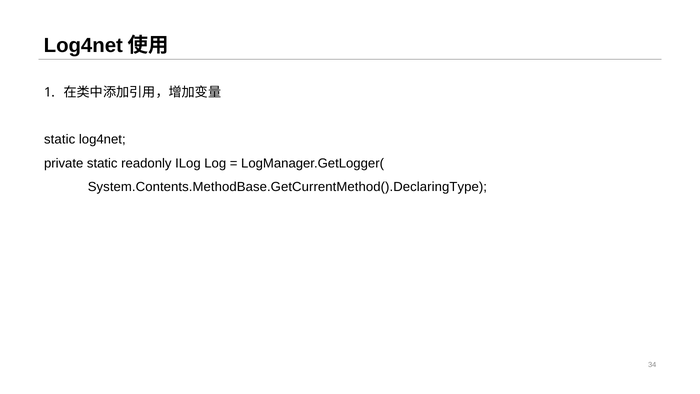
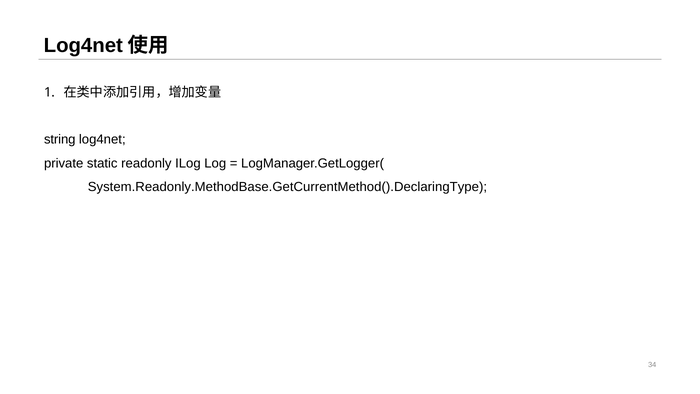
static at (60, 140): static -> string
System.Contents.MethodBase.GetCurrentMethod().DeclaringType: System.Contents.MethodBase.GetCurrentMethod().DeclaringType -> System.Readonly.MethodBase.GetCurrentMethod().DeclaringType
